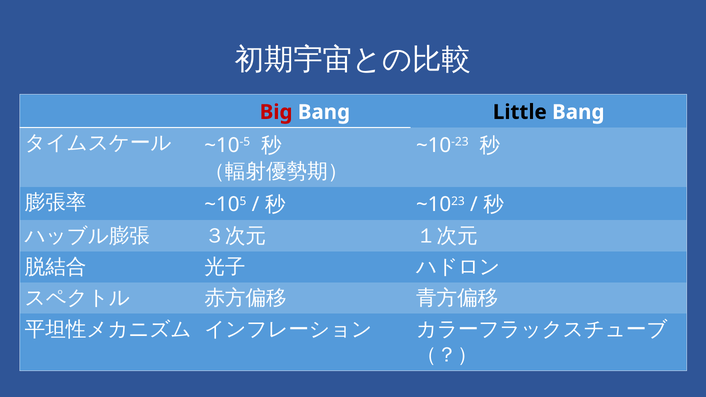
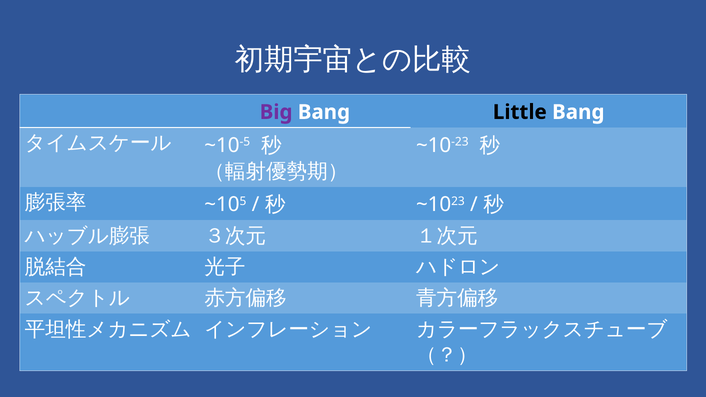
Big colour: red -> purple
